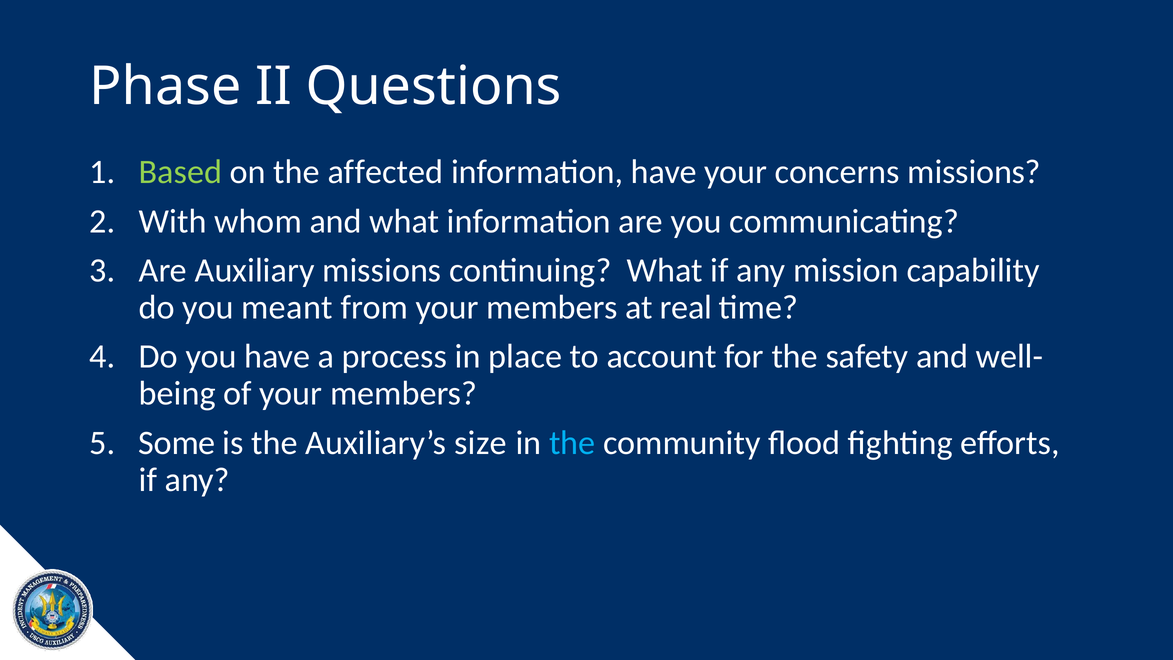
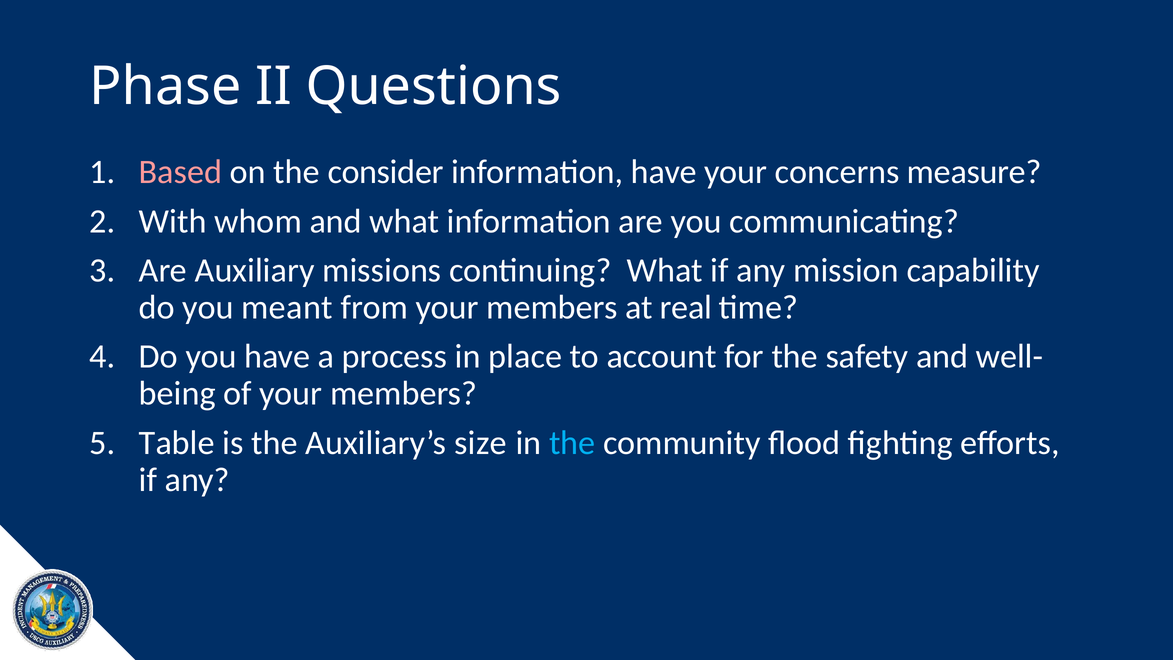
Based colour: light green -> pink
affected: affected -> consider
concerns missions: missions -> measure
Some: Some -> Table
